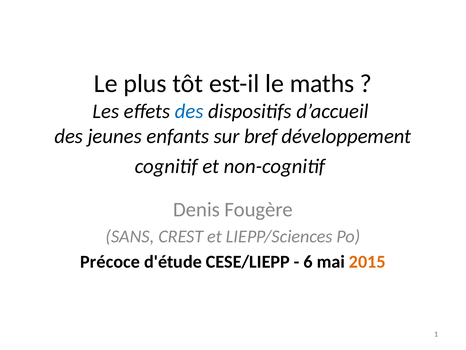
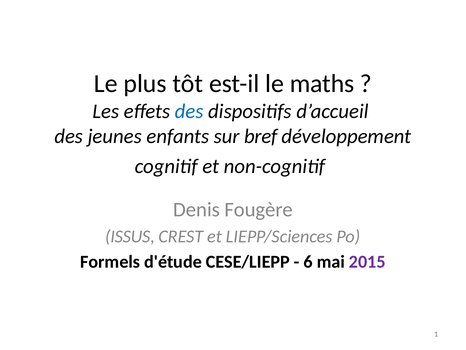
SANS: SANS -> ISSUS
Précoce: Précoce -> Formels
2015 colour: orange -> purple
